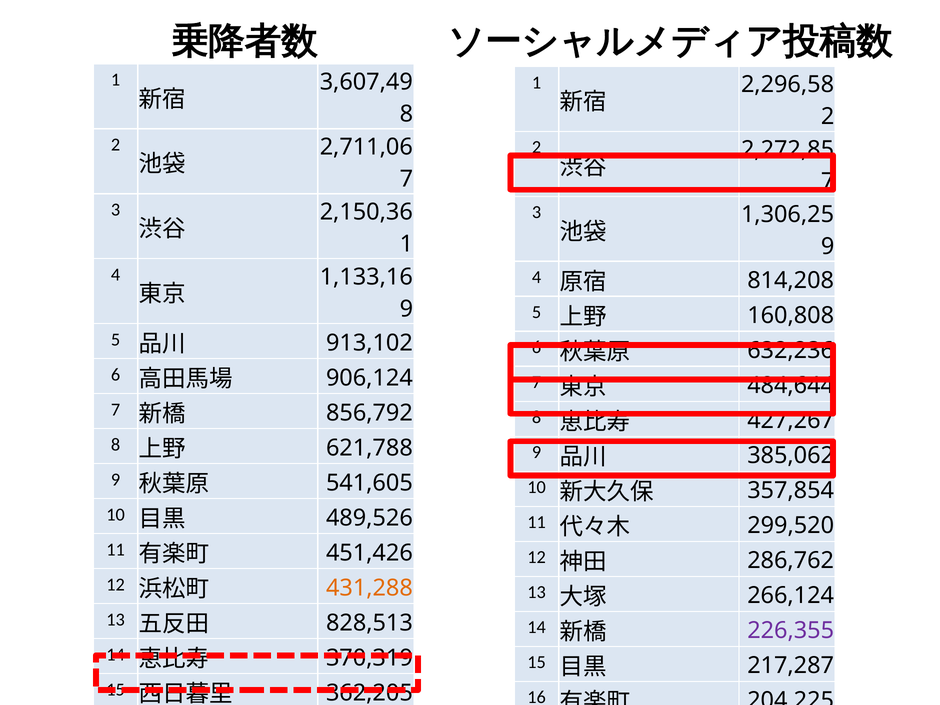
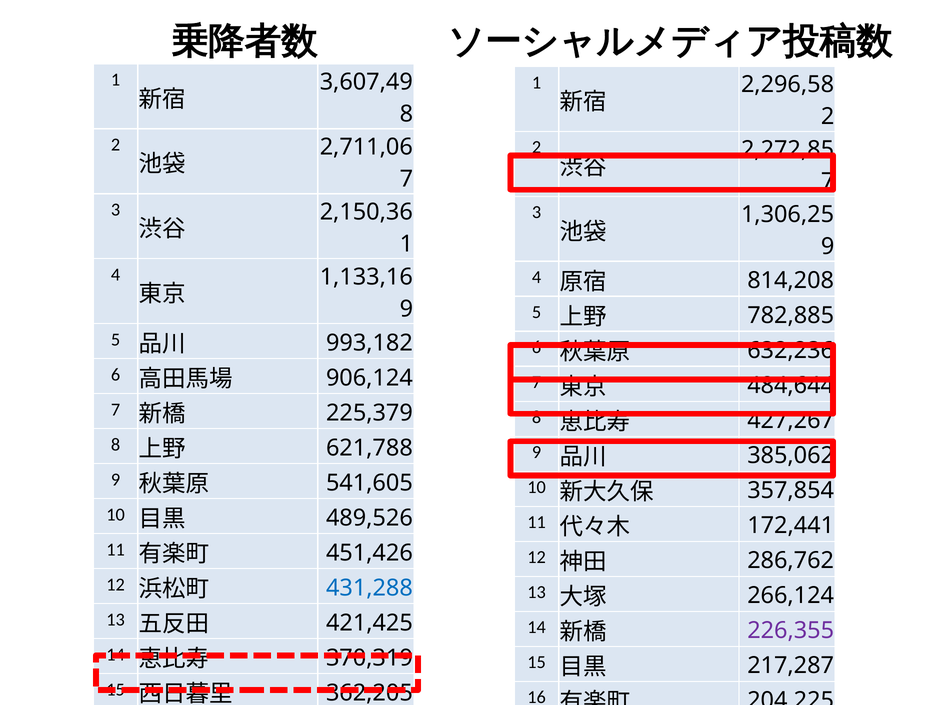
160,808: 160,808 -> 782,885
913,102: 913,102 -> 993,182
856,792: 856,792 -> 225,379
299,520: 299,520 -> 172,441
431,288 colour: orange -> blue
828,513: 828,513 -> 421,425
